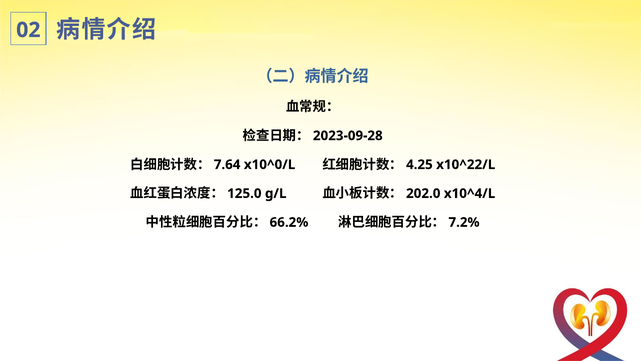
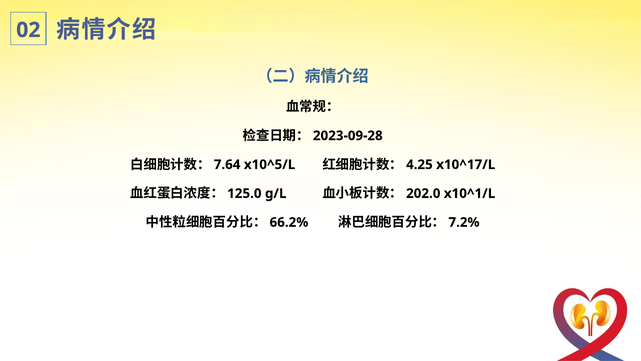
x10^0/L: x10^0/L -> x10^5/L
x10^22/L: x10^22/L -> x10^17/L
x10^4/L: x10^4/L -> x10^1/L
